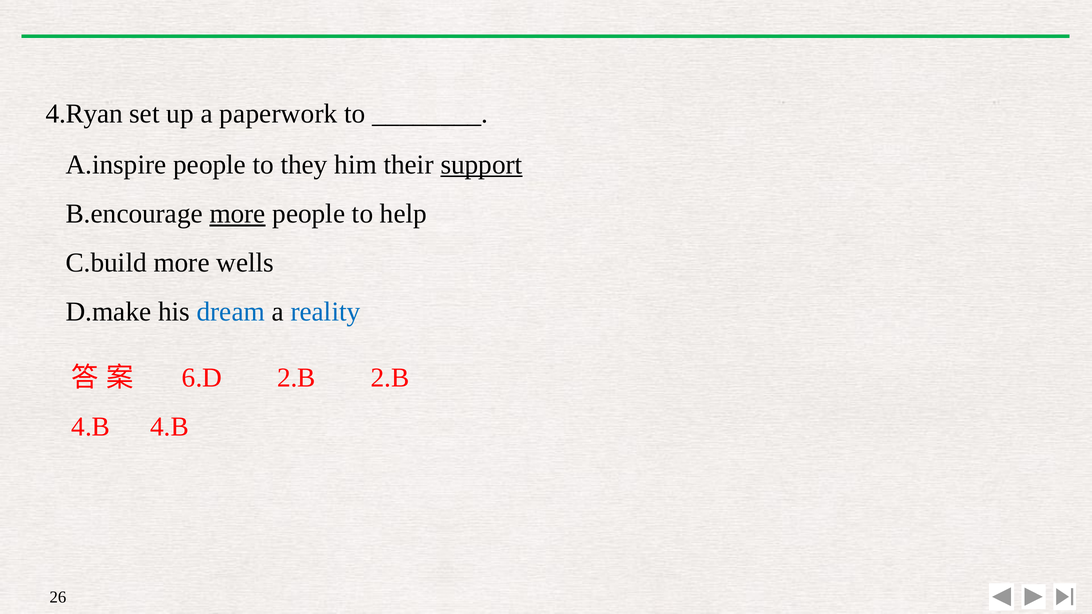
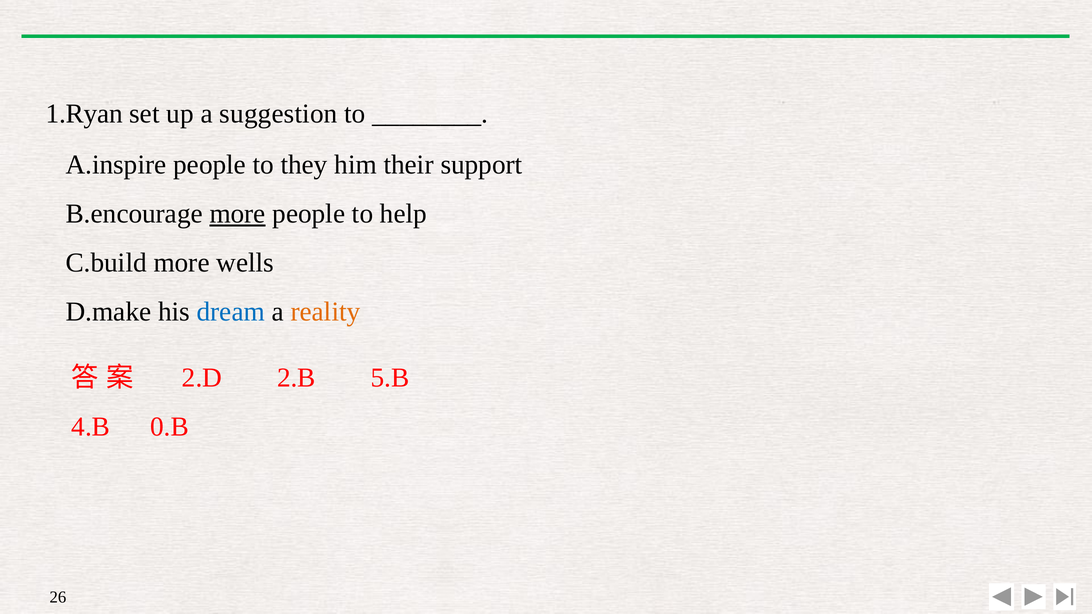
4.Ryan: 4.Ryan -> 1.Ryan
paperwork: paperwork -> suggestion
support underline: present -> none
reality colour: blue -> orange
6.D: 6.D -> 2.D
2.B 2.B: 2.B -> 5.B
4.B 4.B: 4.B -> 0.B
